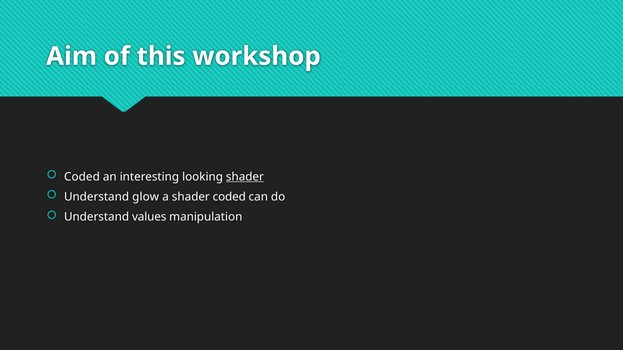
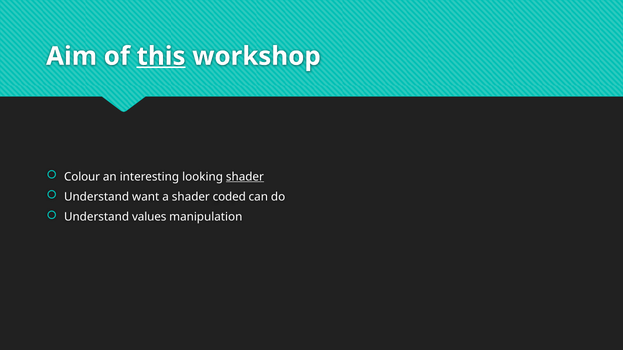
this underline: none -> present
Coded at (82, 177): Coded -> Colour
glow: glow -> want
